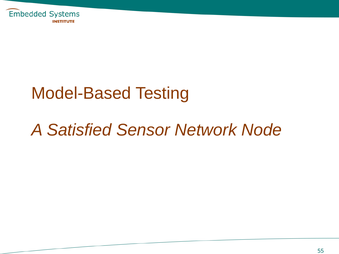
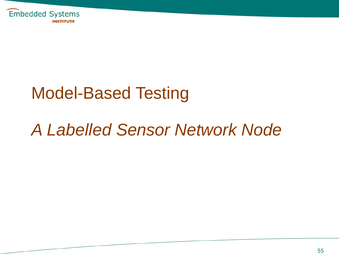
Satisfied: Satisfied -> Labelled
